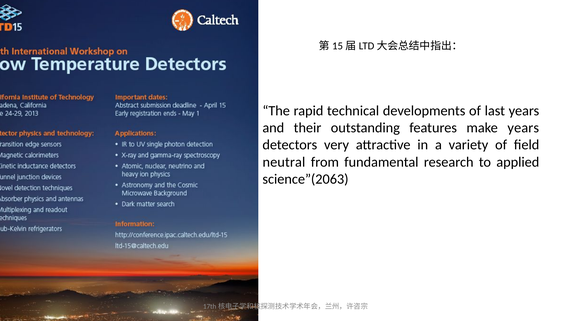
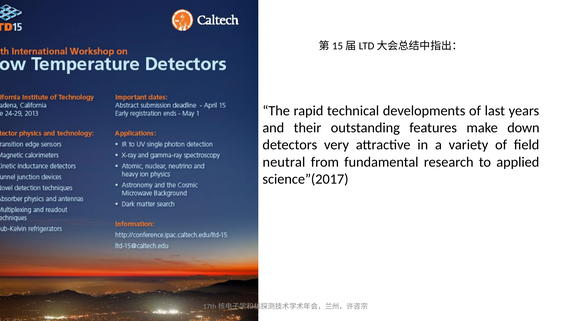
make years: years -> down
science”(2063: science”(2063 -> science”(2017
